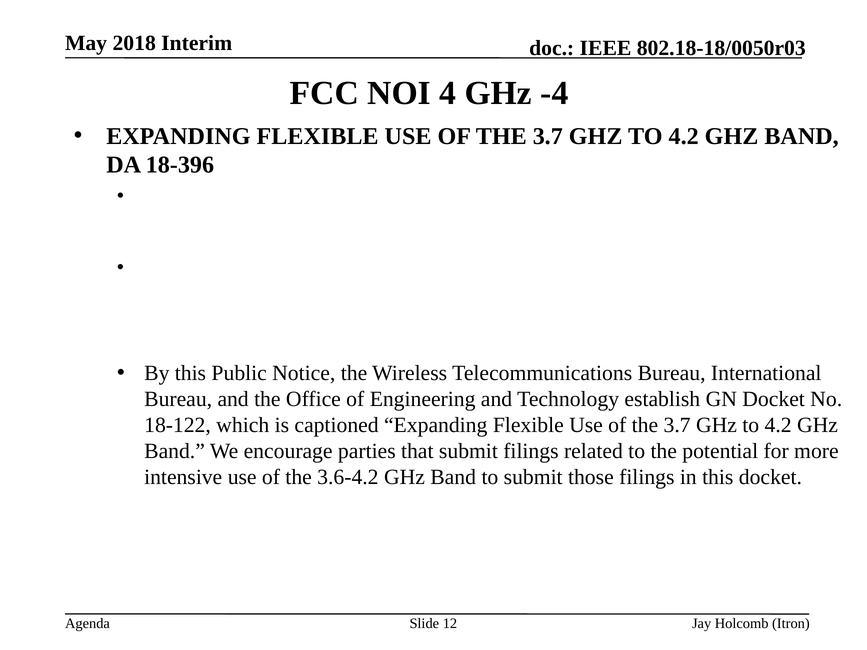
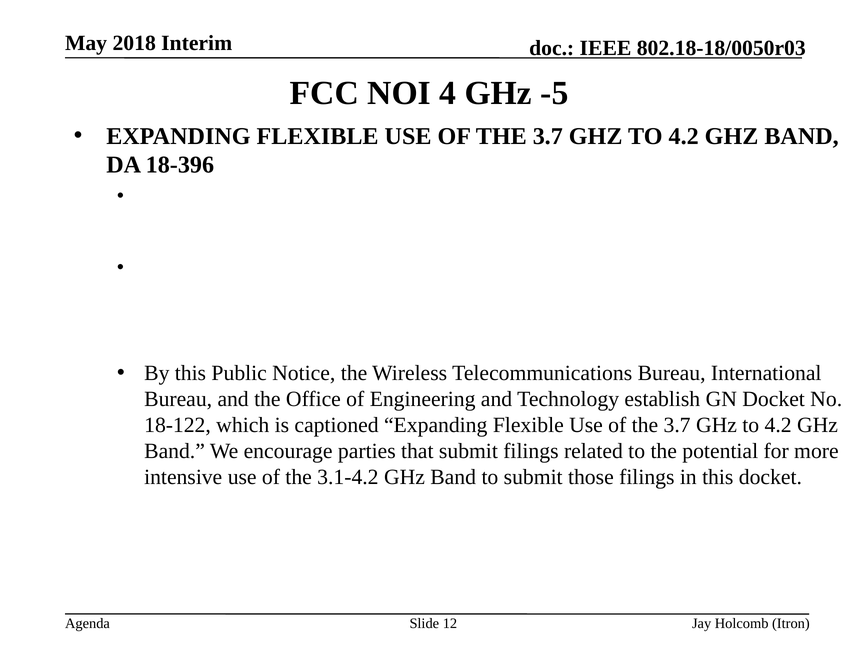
-4: -4 -> -5
3.6-4.2: 3.6-4.2 -> 3.1-4.2
